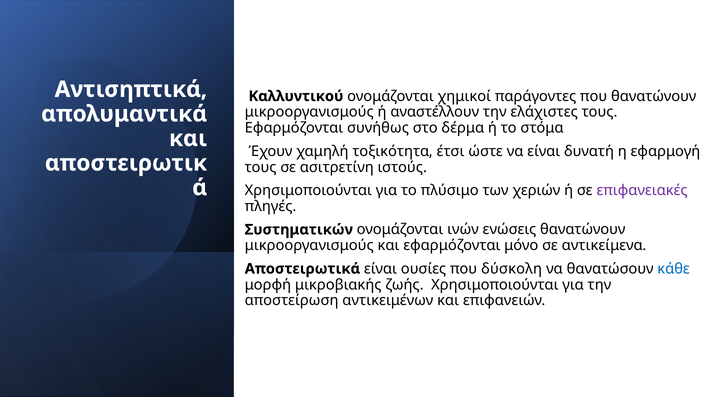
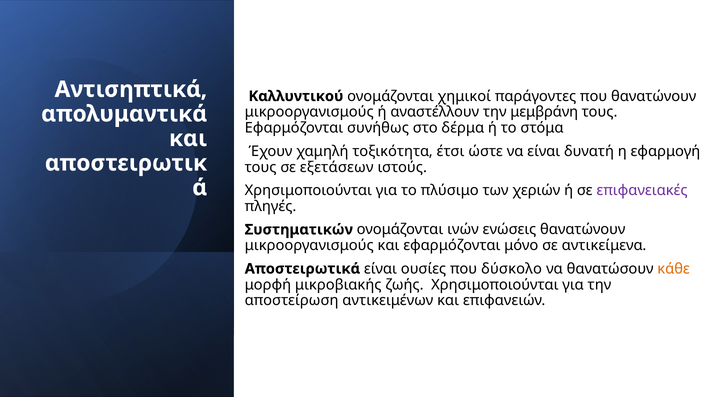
ελάχιστες: ελάχιστες -> μεμβράνη
ασιτρετίνη: ασιτρετίνη -> εξετάσεων
δύσκολη: δύσκολη -> δύσκολο
κάθε colour: blue -> orange
